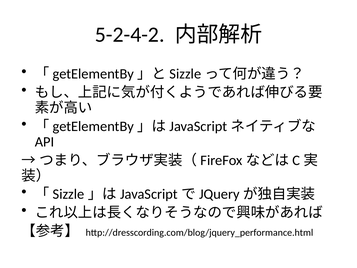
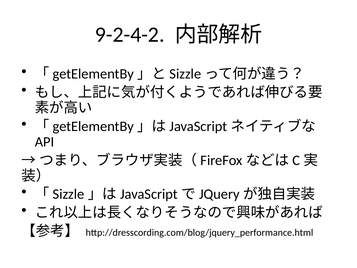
5-2-4-2: 5-2-4-2 -> 9-2-4-2
